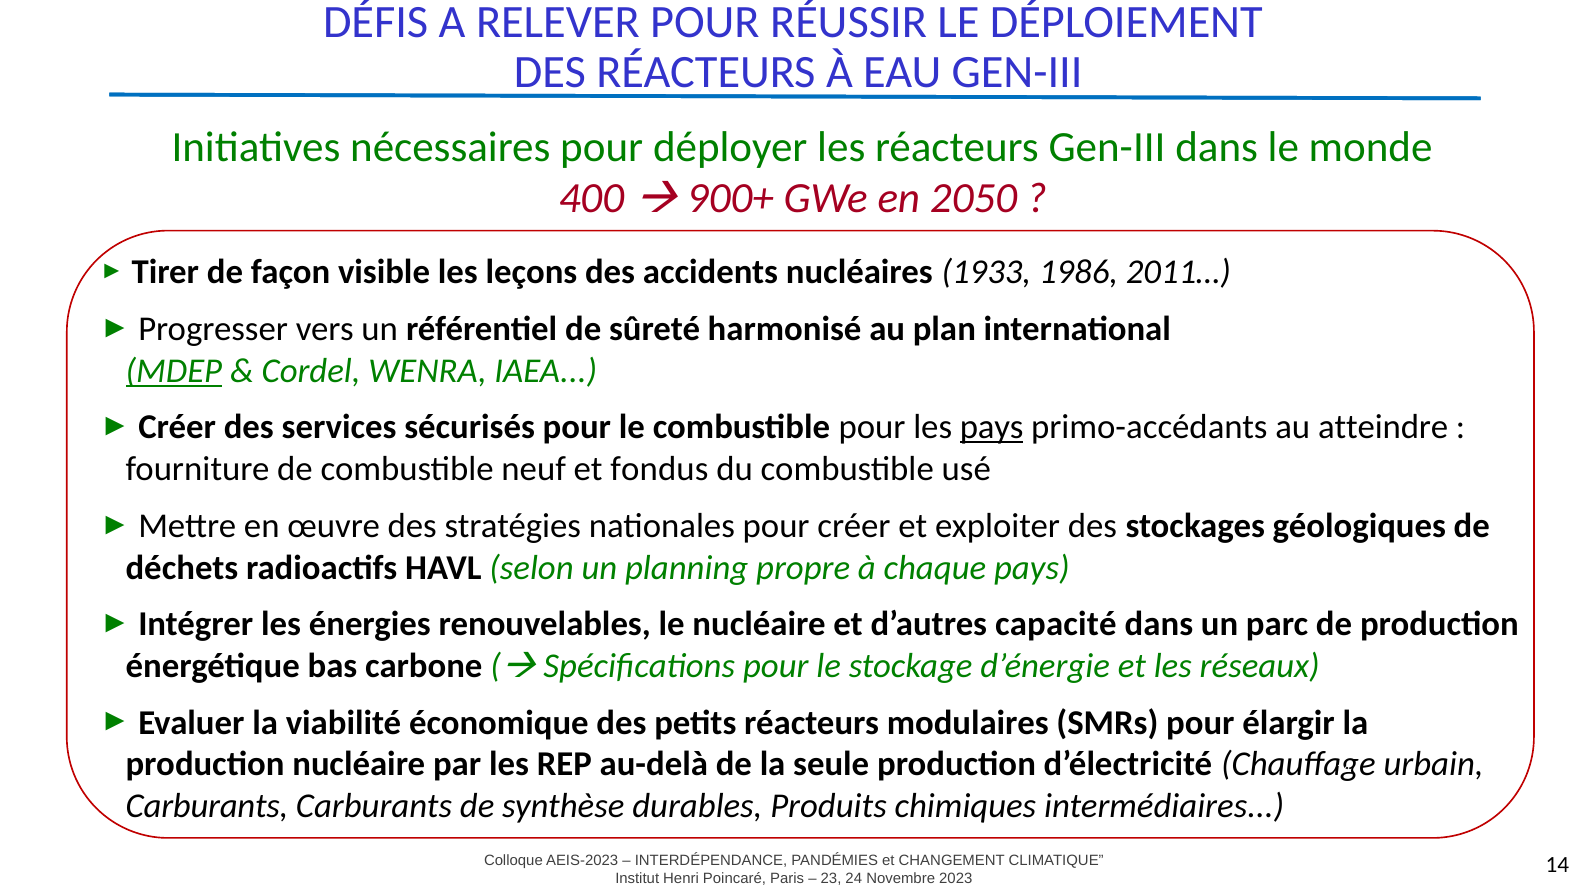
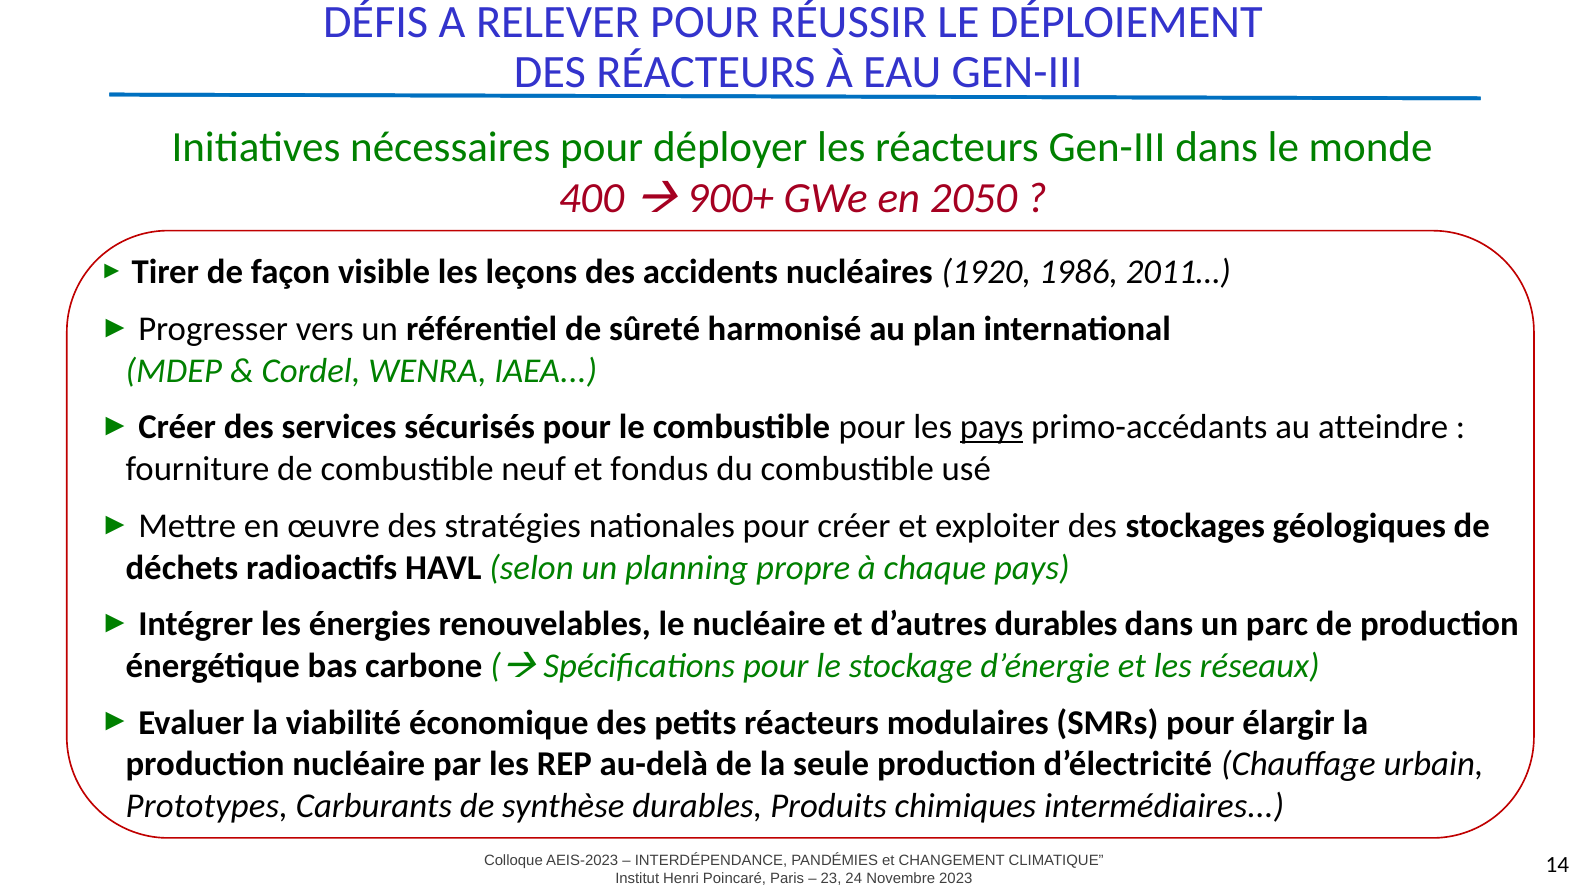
1933: 1933 -> 1920
MDEP underline: present -> none
d’autres capacité: capacité -> durables
Carburants at (207, 806): Carburants -> Prototypes
